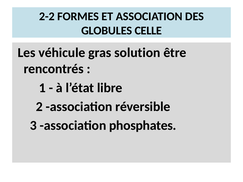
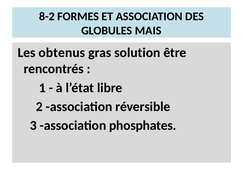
2-2: 2-2 -> 8-2
CELLE: CELLE -> MAIS
véhicule: véhicule -> obtenus
